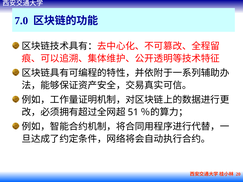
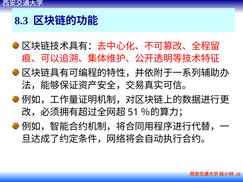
7.0: 7.0 -> 8.3
